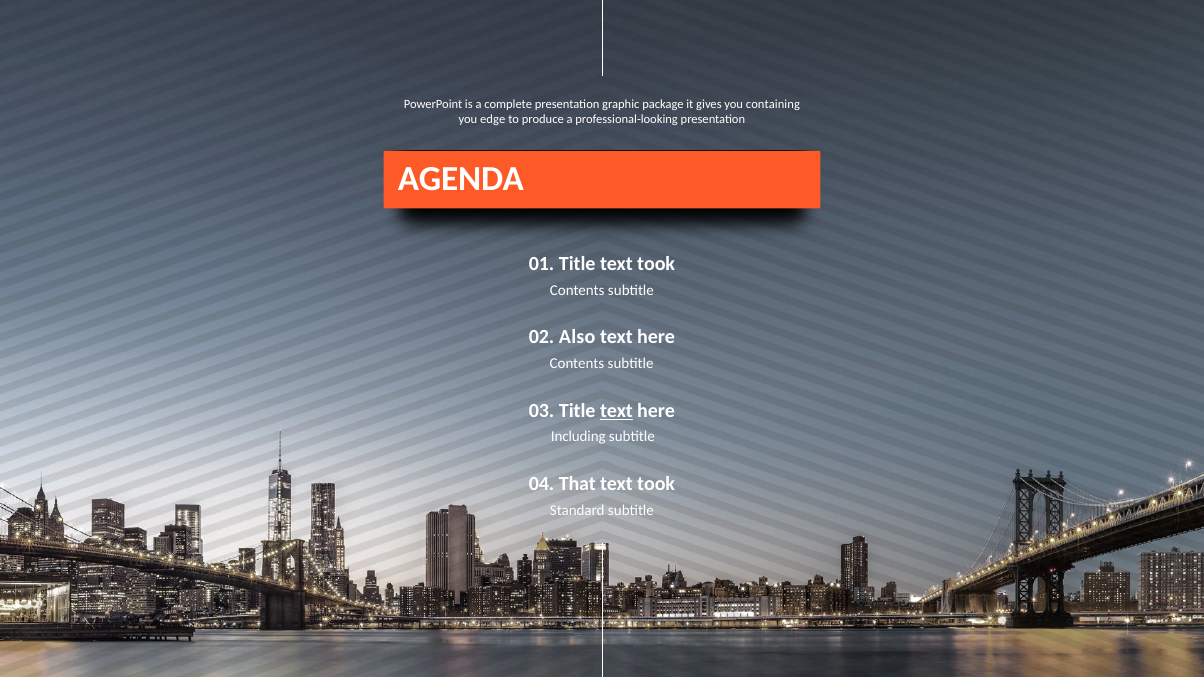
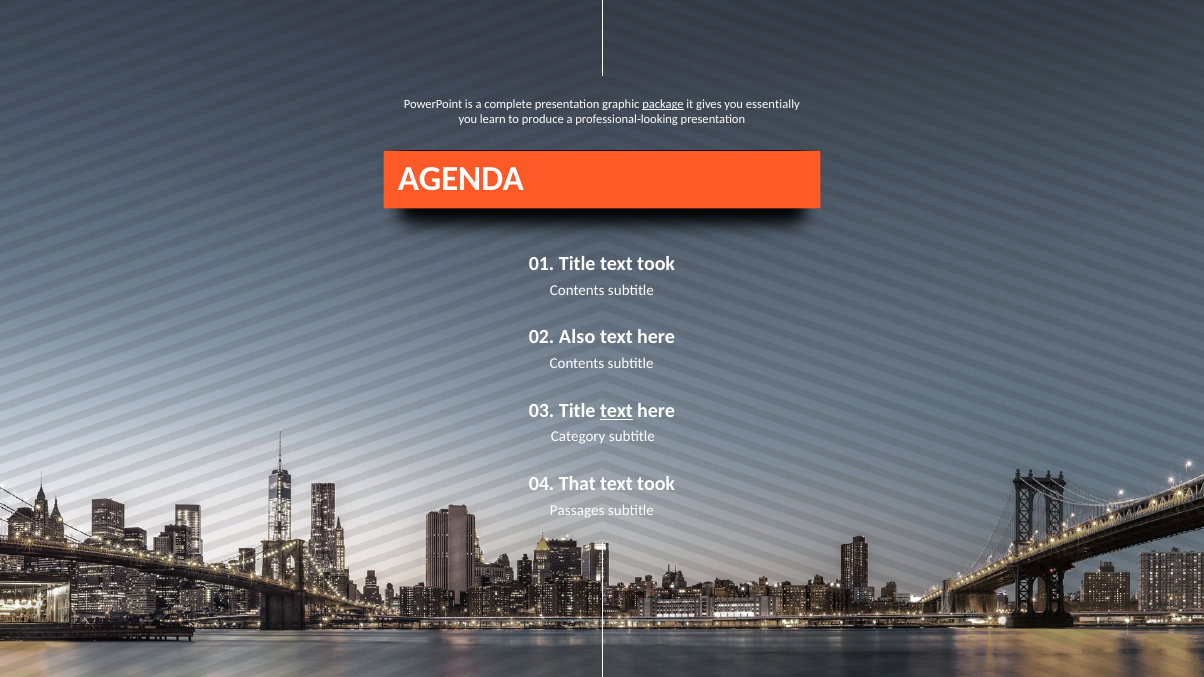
package underline: none -> present
containing: containing -> essentially
edge: edge -> learn
Including: Including -> Category
Standard: Standard -> Passages
